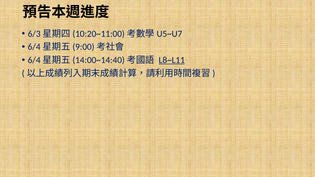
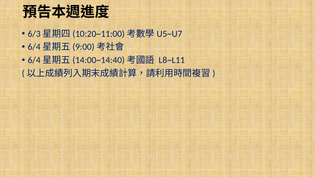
L8~L11 underline: present -> none
